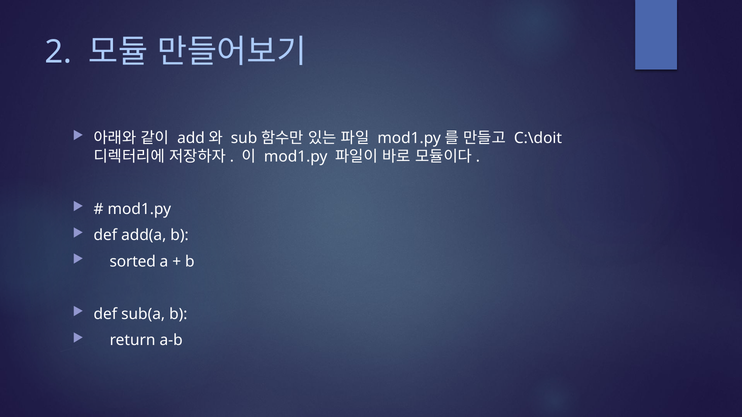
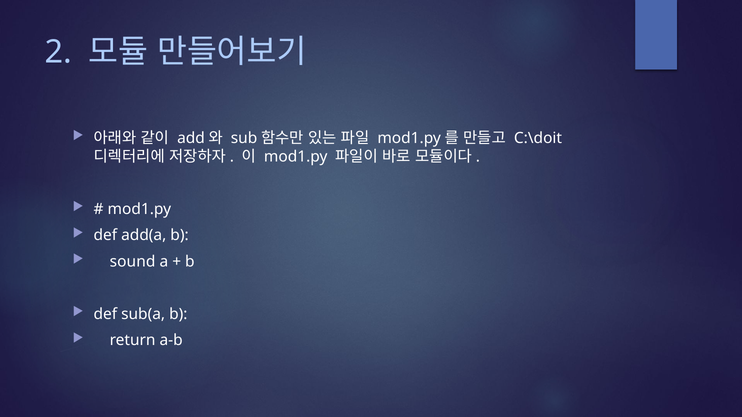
sorted: sorted -> sound
